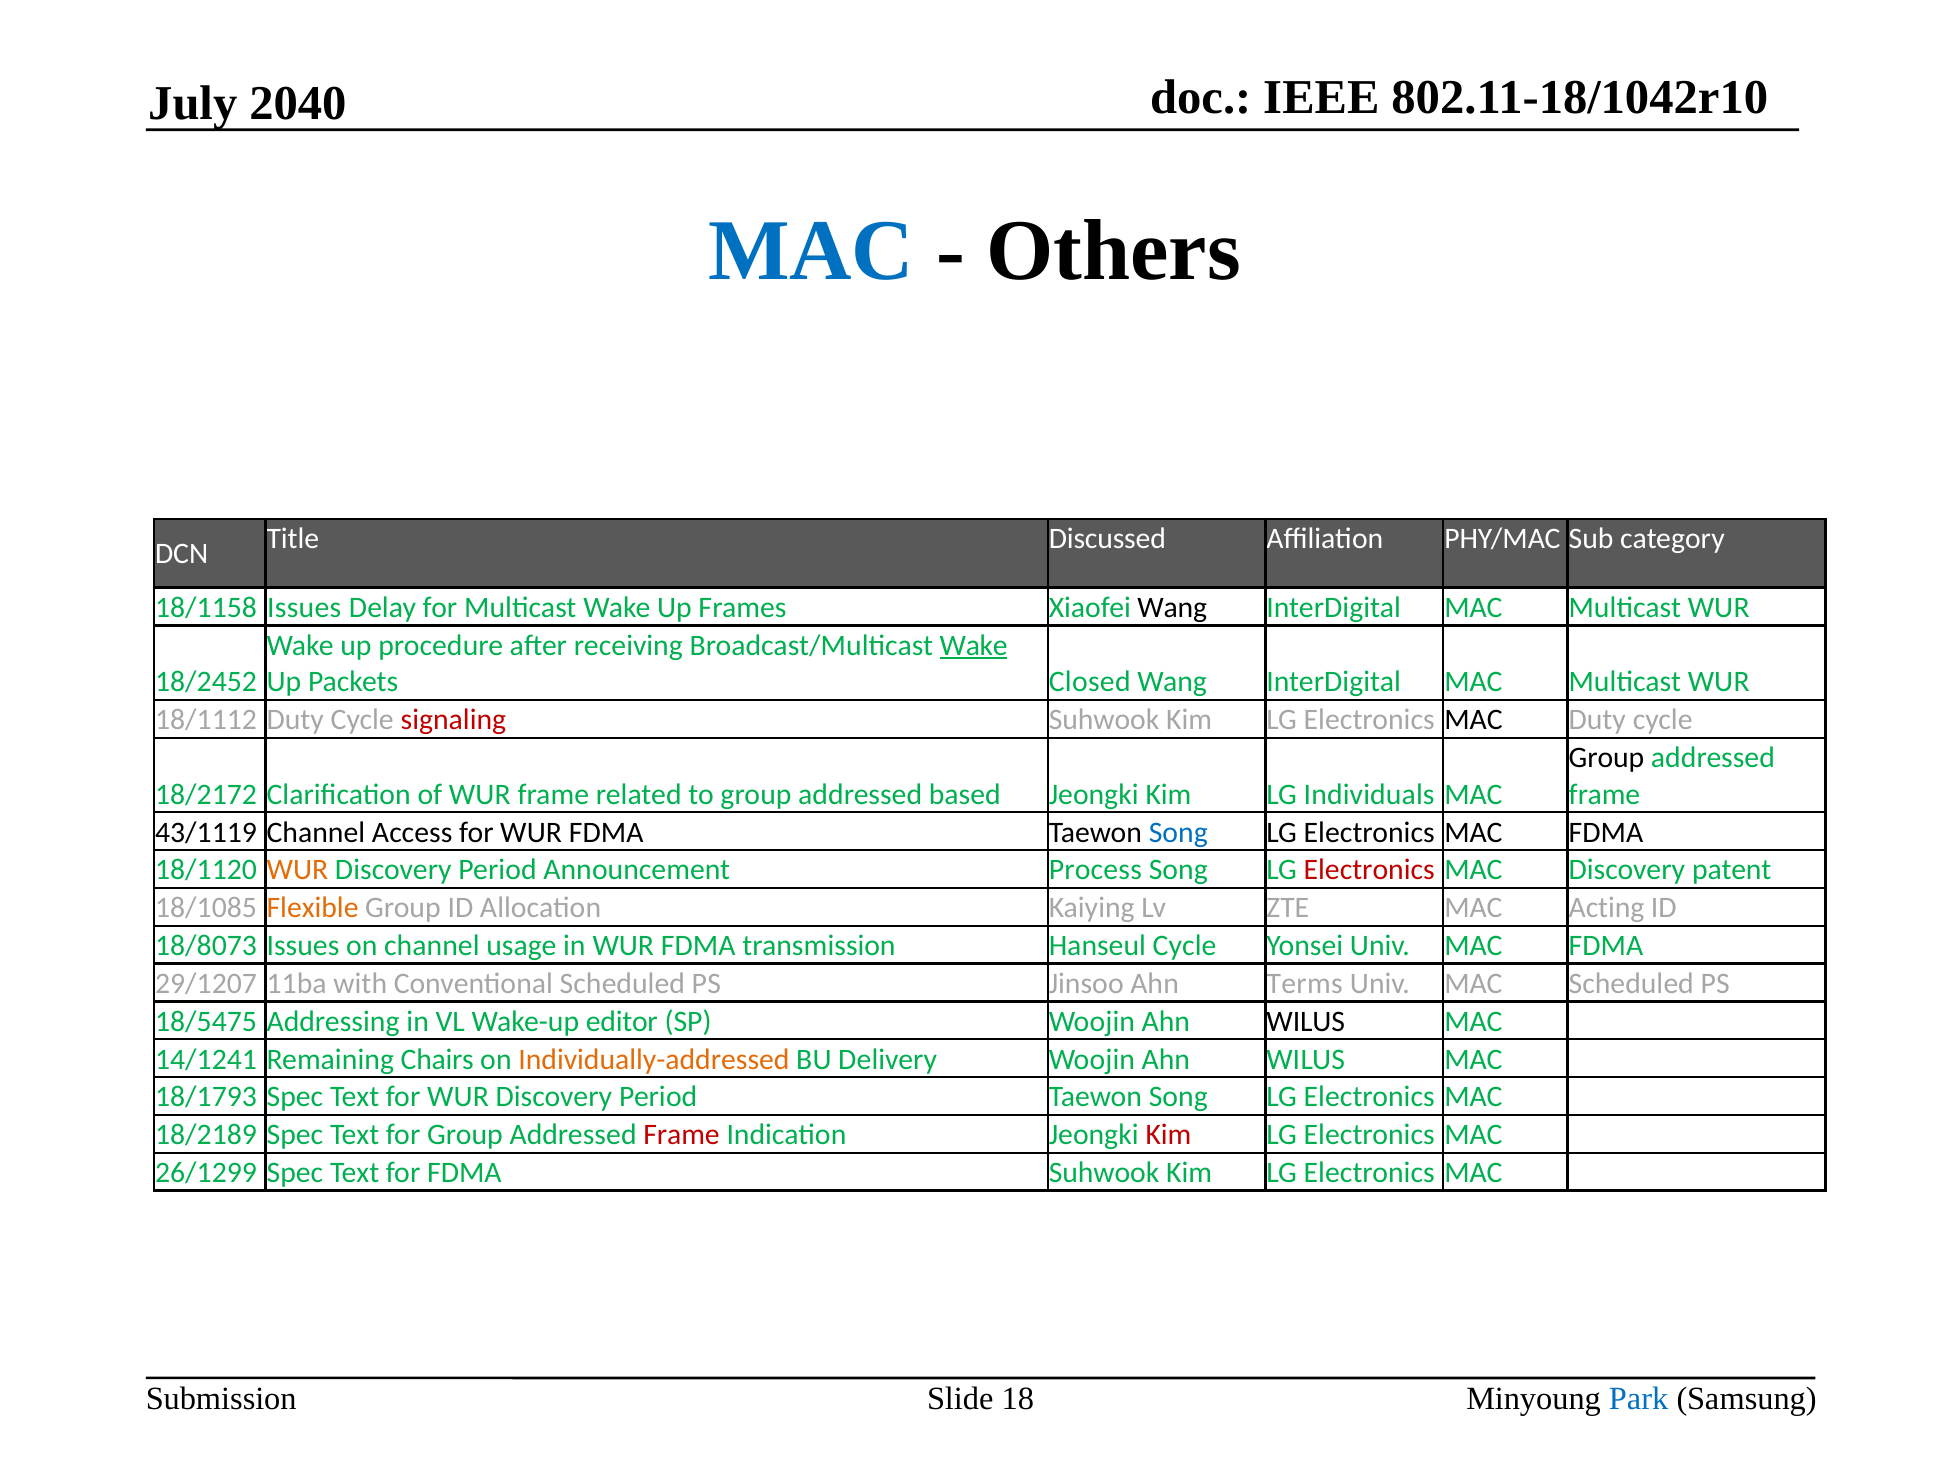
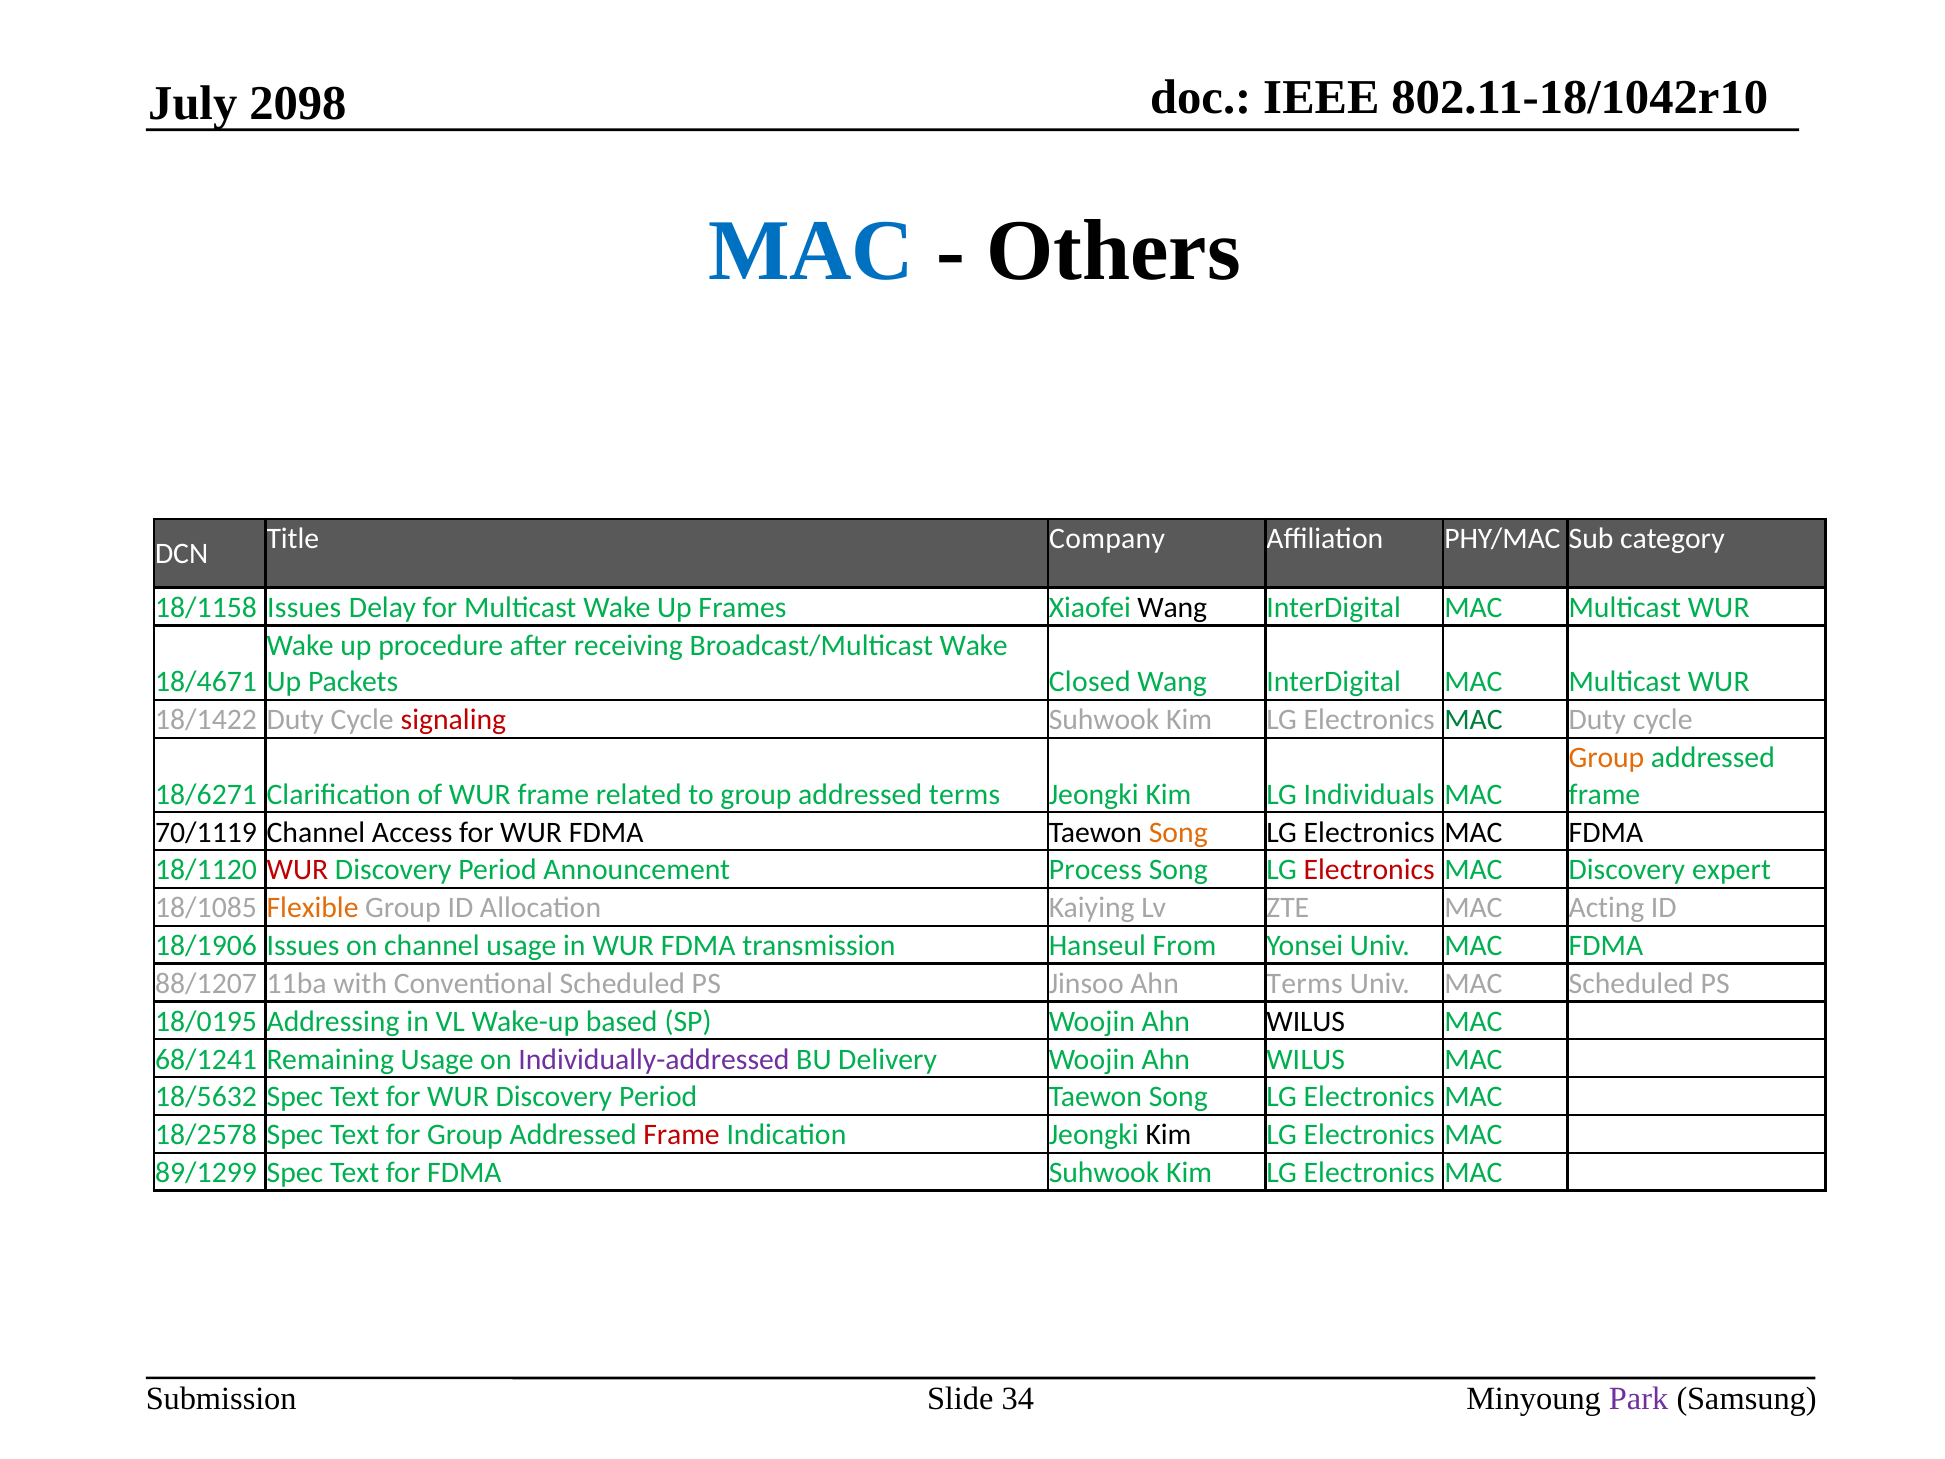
2040: 2040 -> 2098
Discussed: Discussed -> Company
Wake at (974, 645) underline: present -> none
18/2452: 18/2452 -> 18/4671
18/1112: 18/1112 -> 18/1422
MAC at (1473, 720) colour: black -> green
Group at (1606, 758) colour: black -> orange
18/2172: 18/2172 -> 18/6271
addressed based: based -> terms
43/1119: 43/1119 -> 70/1119
Song at (1178, 832) colour: blue -> orange
WUR at (297, 870) colour: orange -> red
patent: patent -> expert
18/8073: 18/8073 -> 18/1906
Hanseul Cycle: Cycle -> From
29/1207: 29/1207 -> 88/1207
18/5475: 18/5475 -> 18/0195
editor: editor -> based
14/1241: 14/1241 -> 68/1241
Remaining Chairs: Chairs -> Usage
Individually-addressed colour: orange -> purple
18/1793: 18/1793 -> 18/5632
18/2189: 18/2189 -> 18/2578
Kim at (1168, 1135) colour: red -> black
26/1299: 26/1299 -> 89/1299
18: 18 -> 34
Park colour: blue -> purple
